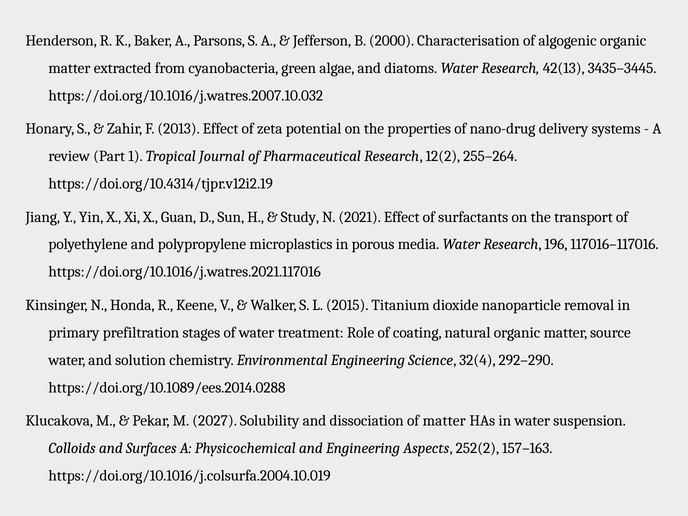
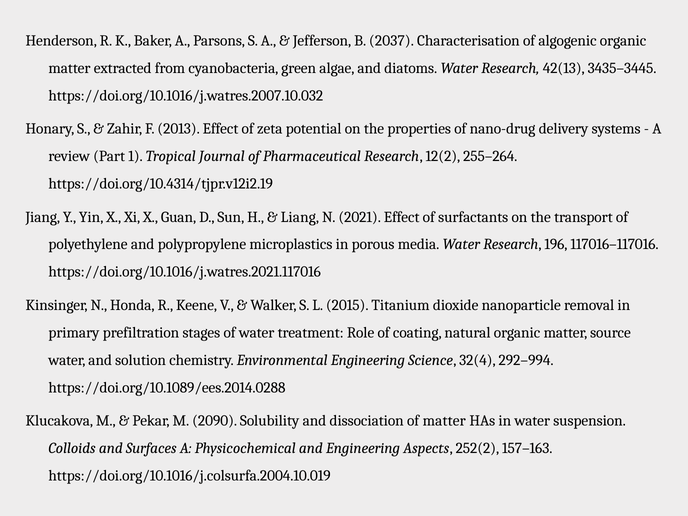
2000: 2000 -> 2037
Study: Study -> Liang
292–290: 292–290 -> 292–994
2027: 2027 -> 2090
